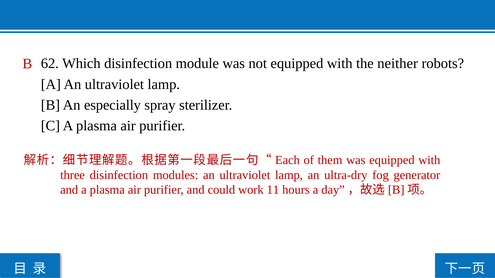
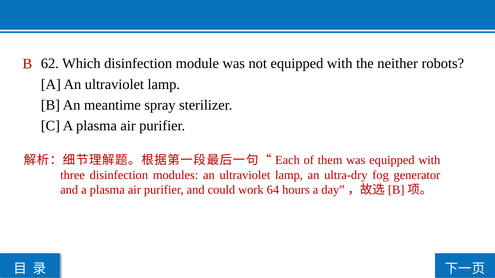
especially: especially -> meantime
11: 11 -> 64
